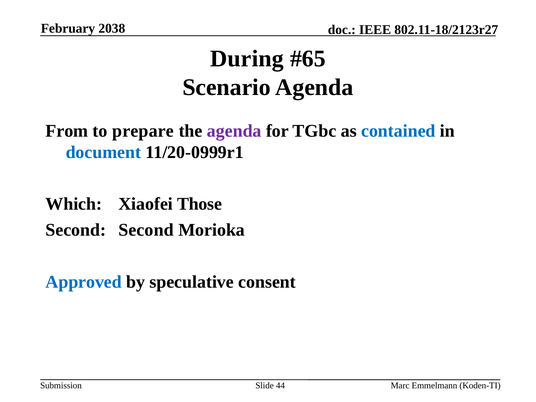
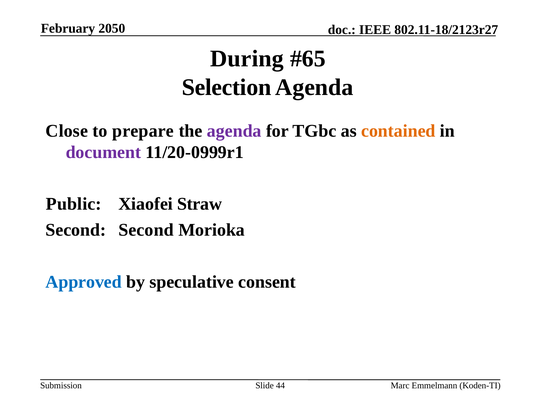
2038: 2038 -> 2050
Scenario: Scenario -> Selection
From: From -> Close
contained colour: blue -> orange
document colour: blue -> purple
Which: Which -> Public
Those: Those -> Straw
